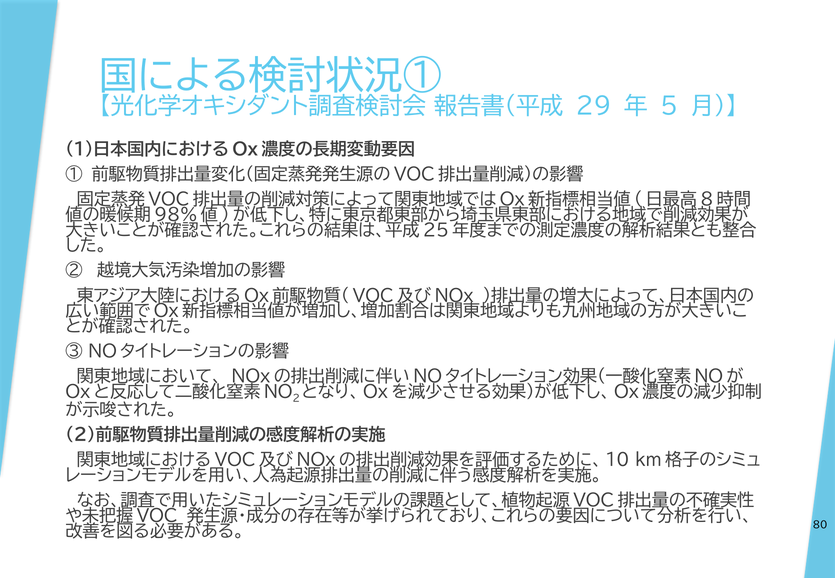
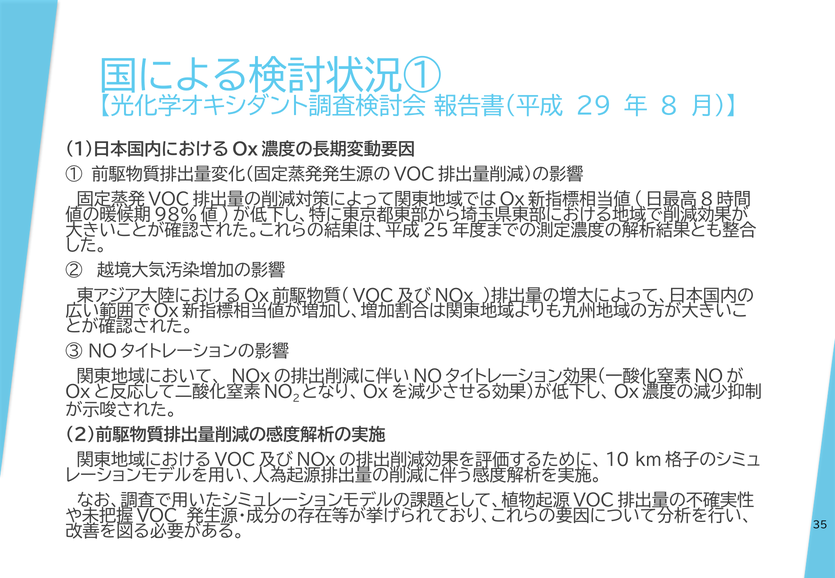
5: 5 -> 8
80: 80 -> 35
